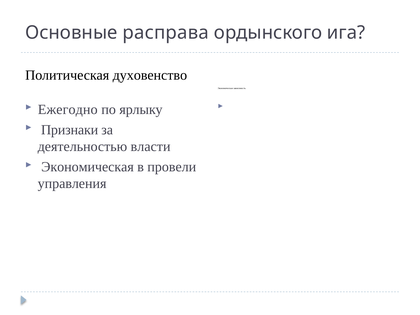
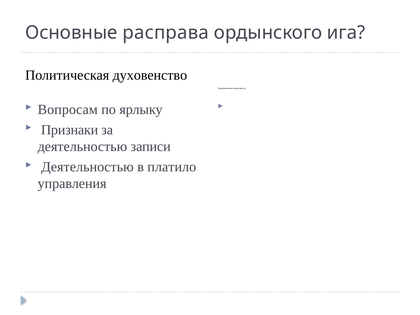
Ежегодно: Ежегодно -> Вопросам
власти: власти -> записи
Экономическая at (88, 167): Экономическая -> Деятельностью
провели: провели -> платило
